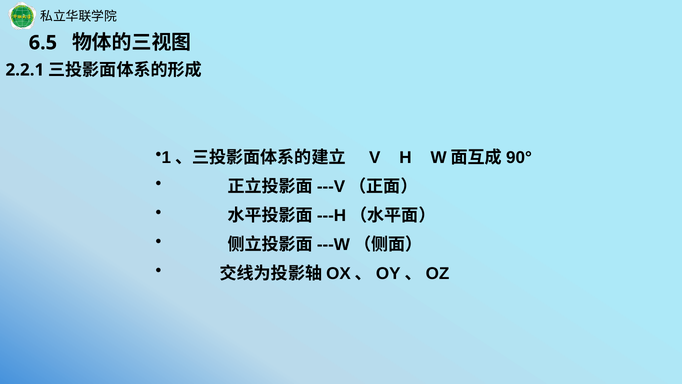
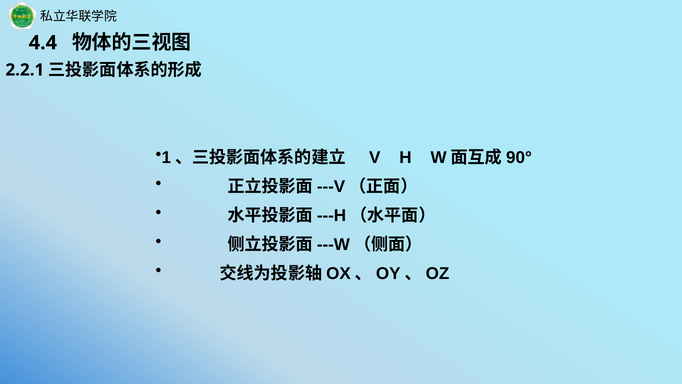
6.5: 6.5 -> 4.4
